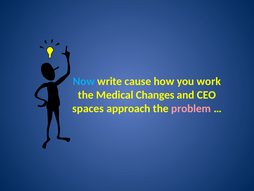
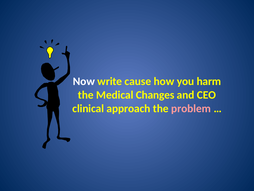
Now colour: light blue -> white
work: work -> harm
spaces: spaces -> clinical
